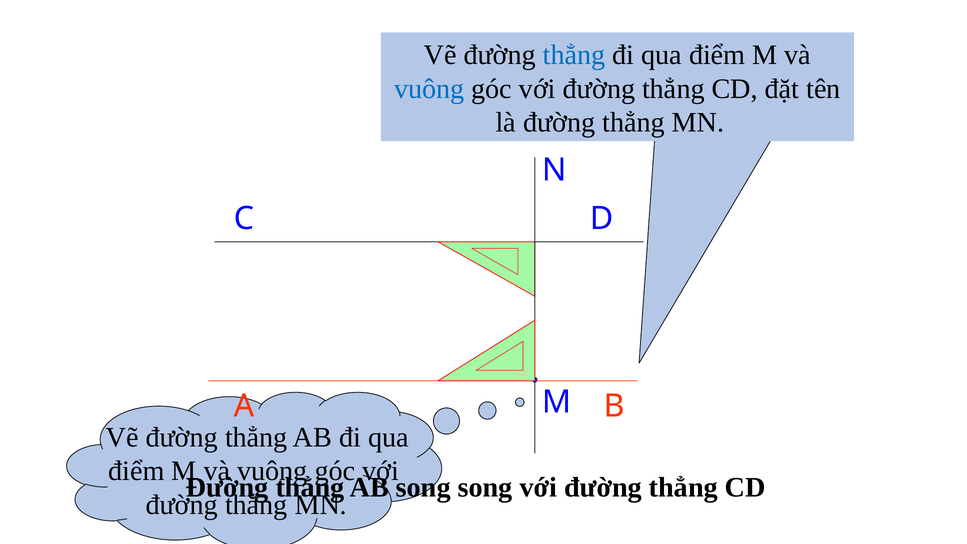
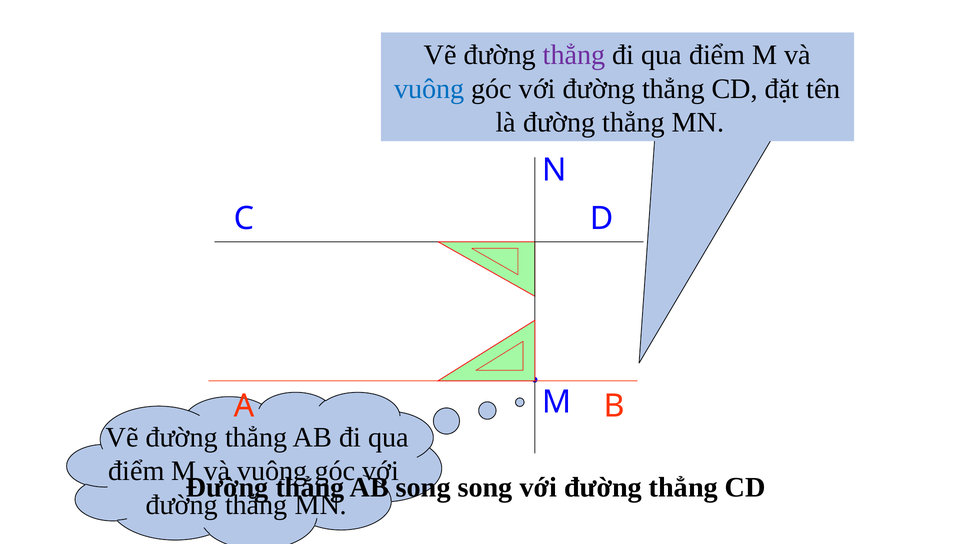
thẳng at (574, 55) colour: blue -> purple
